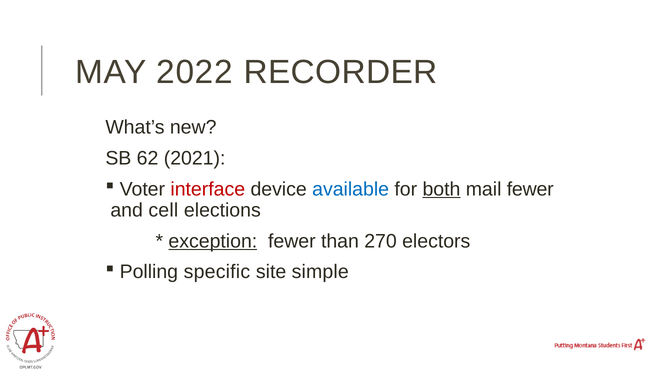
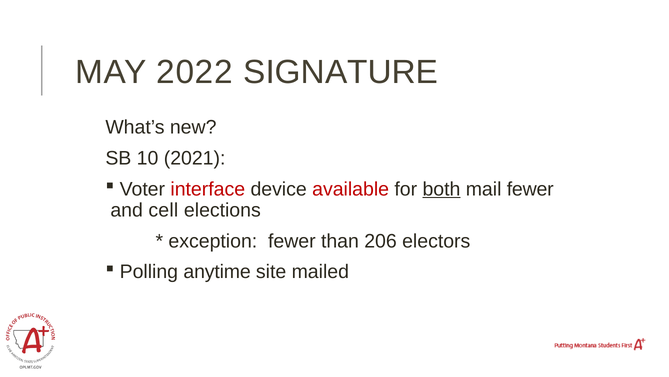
RECORDER: RECORDER -> SIGNATURE
62: 62 -> 10
available colour: blue -> red
exception underline: present -> none
270: 270 -> 206
specific: specific -> anytime
simple: simple -> mailed
